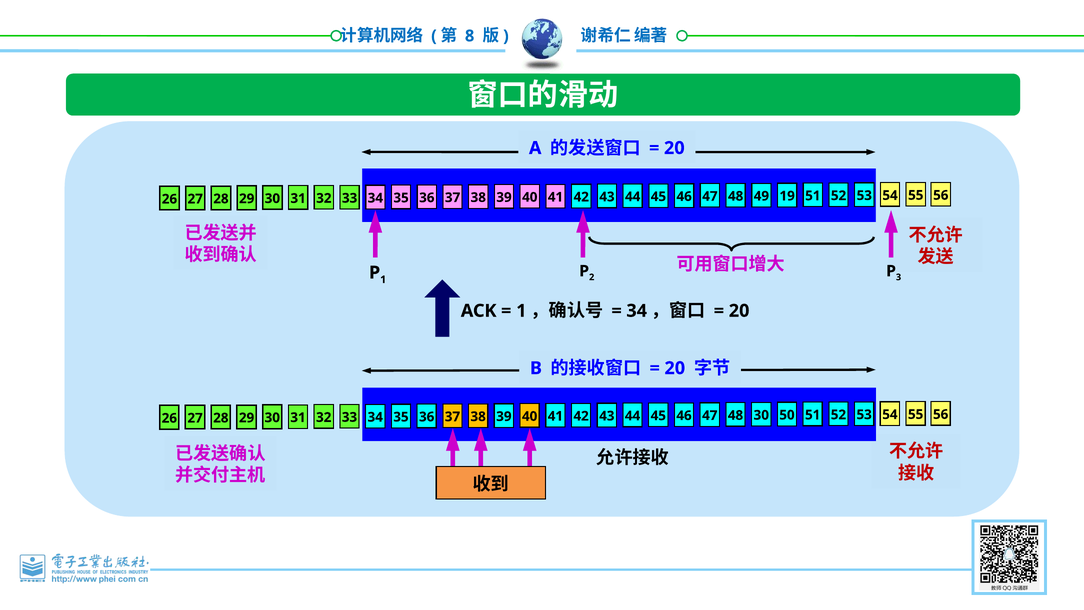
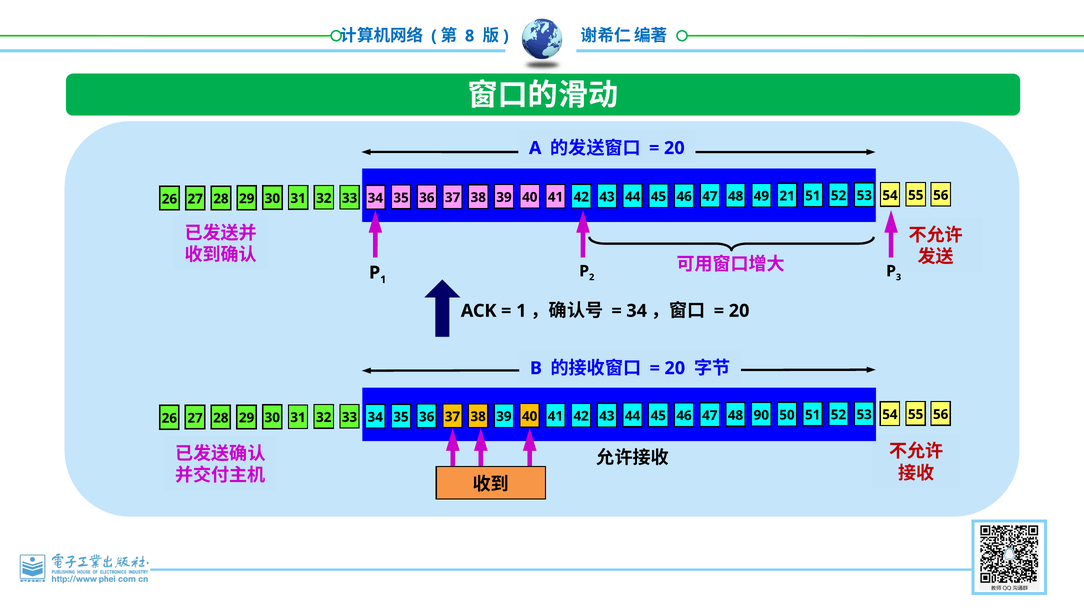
19: 19 -> 21
48 30: 30 -> 90
